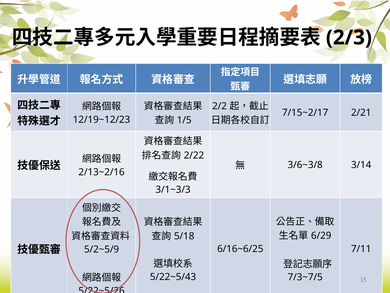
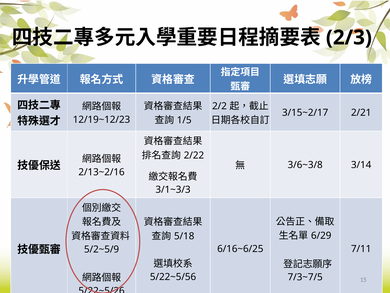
7/15~2/17: 7/15~2/17 -> 3/15~2/17
5/22~5/43: 5/22~5/43 -> 5/22~5/56
